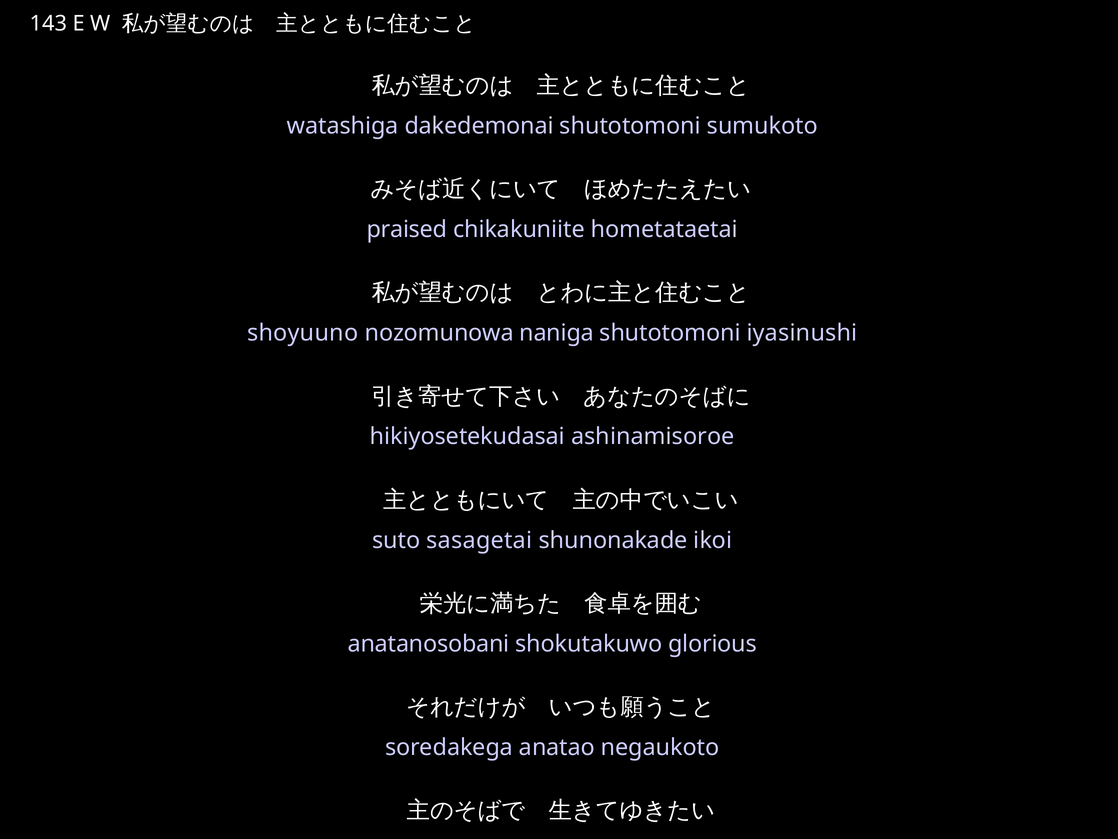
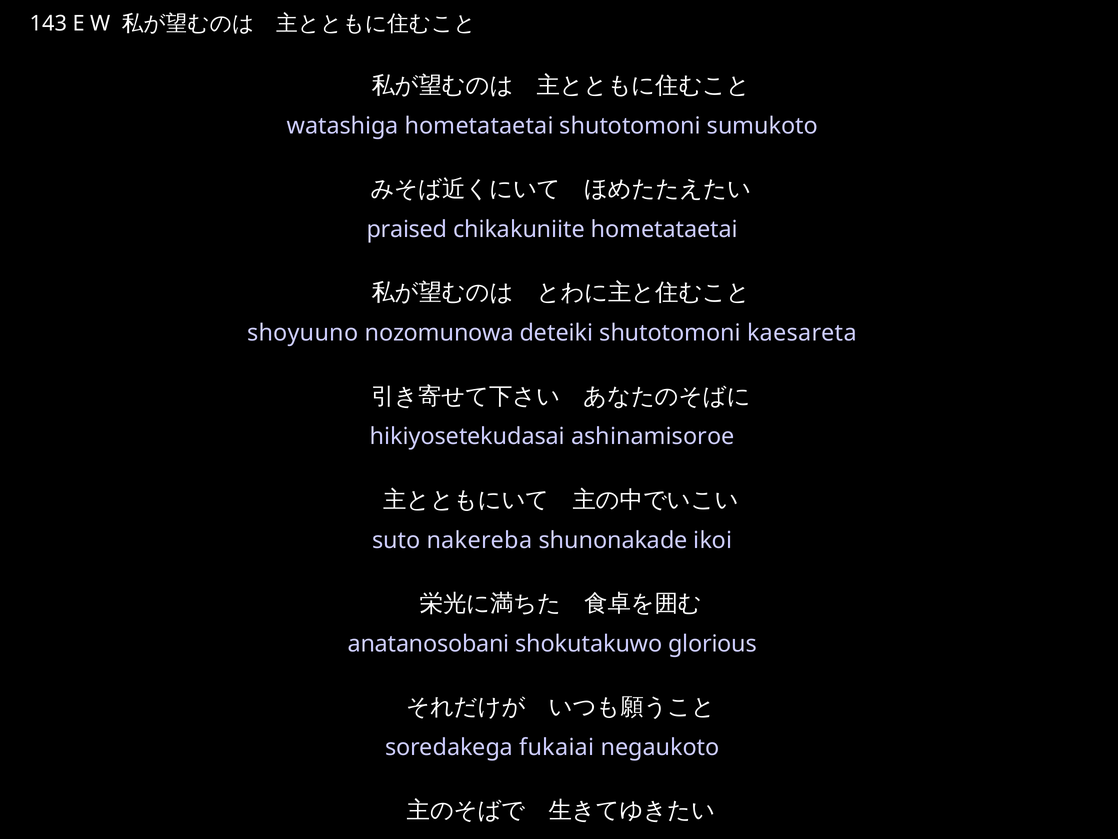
watashiga dakedemonai: dakedemonai -> hometataetai
naniga: naniga -> deteiki
iyasinushi: iyasinushi -> kaesareta
sasagetai: sasagetai -> nakereba
anatao: anatao -> fukaiai
